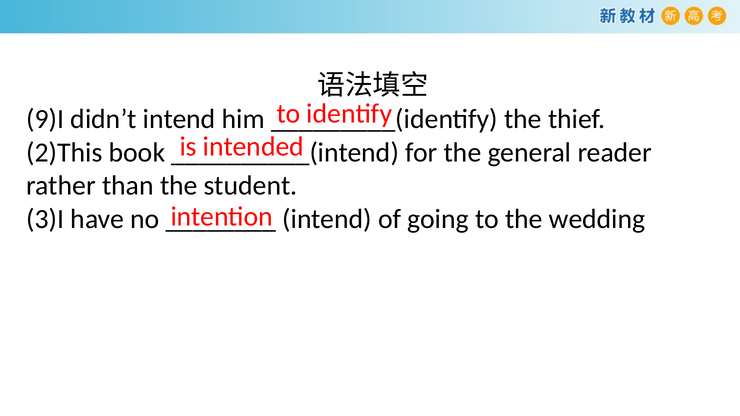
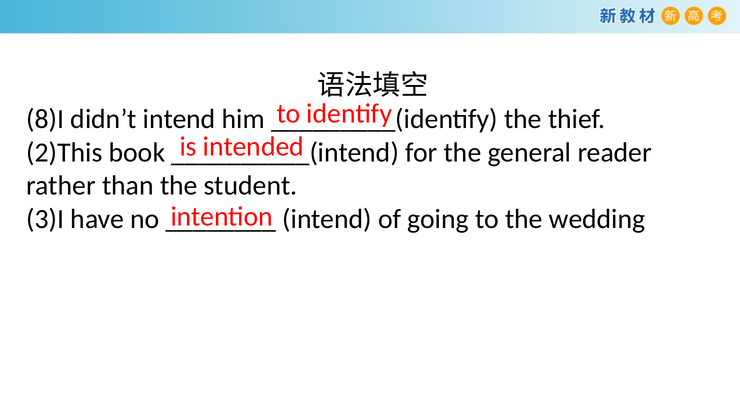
9)I: 9)I -> 8)I
